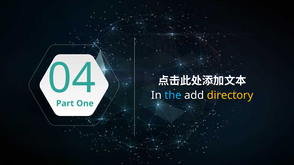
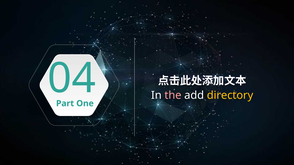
the colour: light blue -> pink
